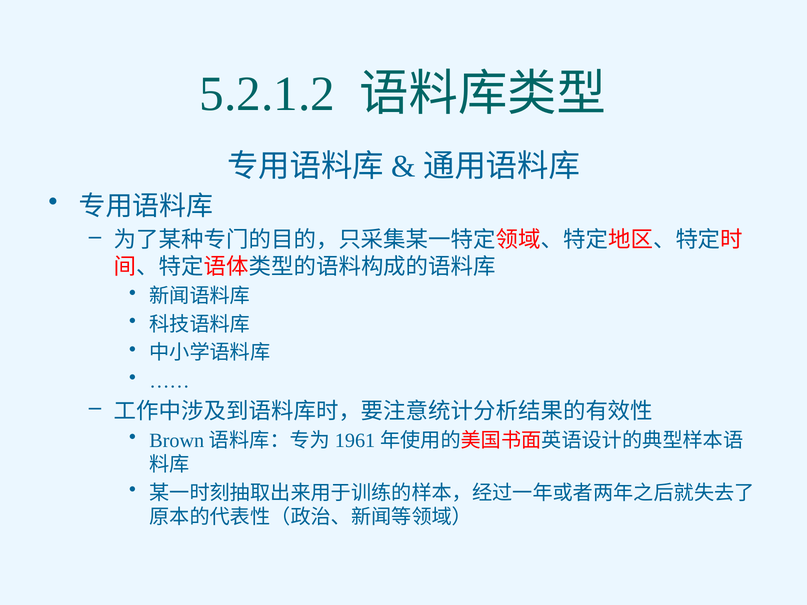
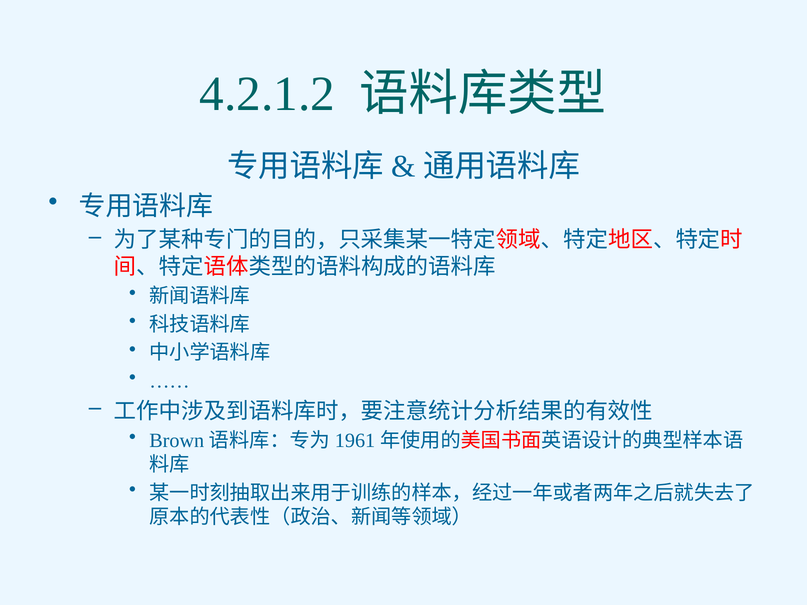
5.2.1.2: 5.2.1.2 -> 4.2.1.2
